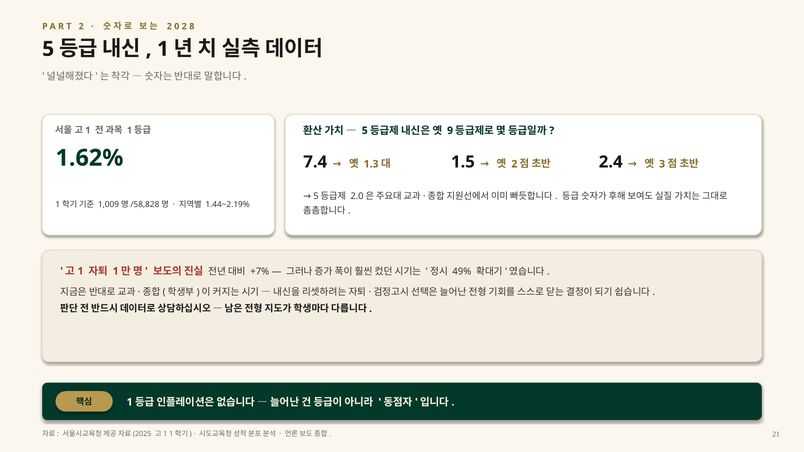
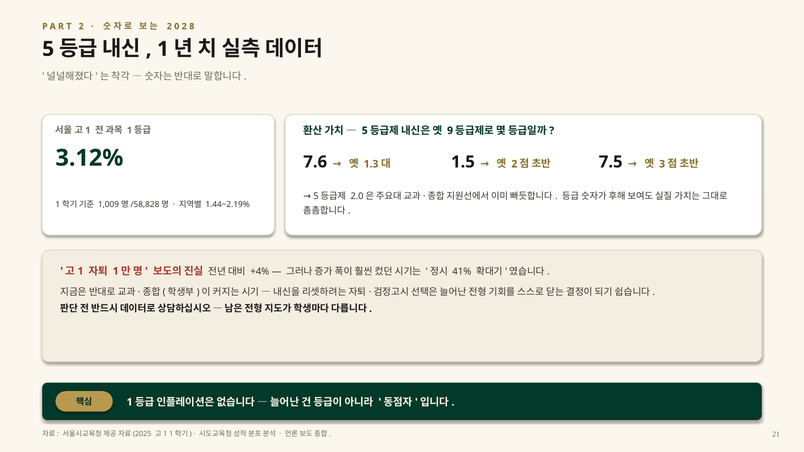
1.62%: 1.62% -> 3.12%
7.4: 7.4 -> 7.6
2.4: 2.4 -> 7.5
+7%: +7% -> +4%
49%: 49% -> 41%
